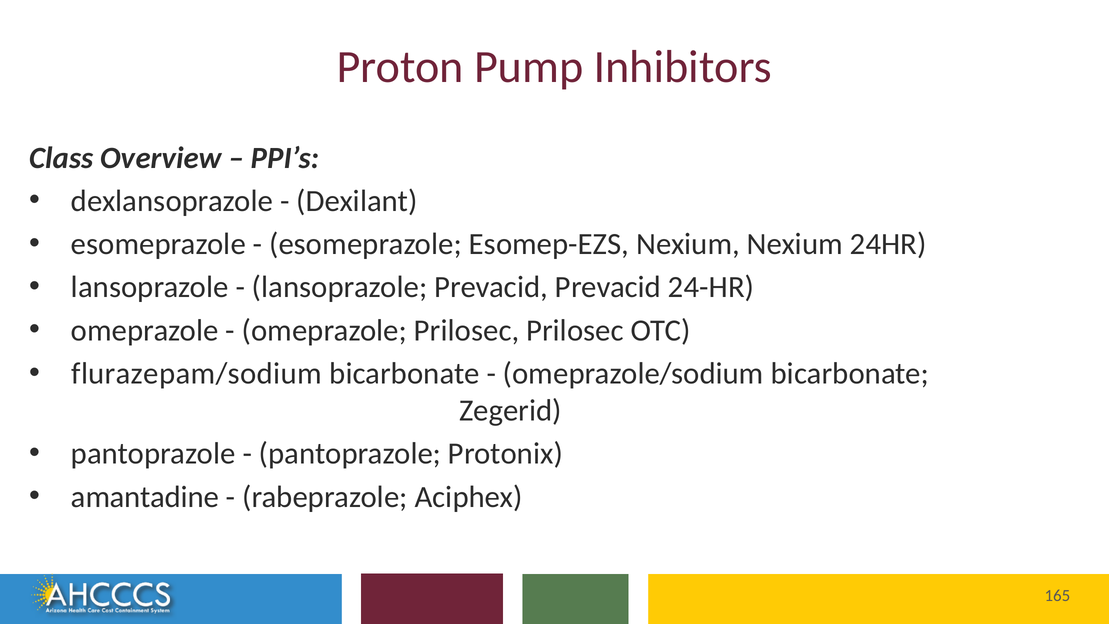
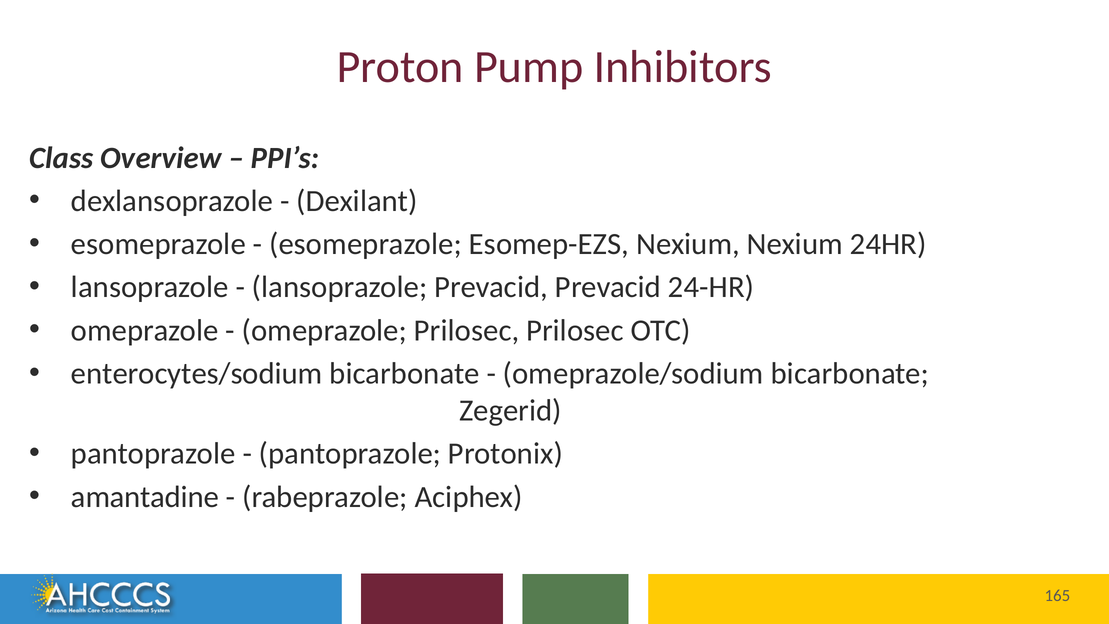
flurazepam/sodium: flurazepam/sodium -> enterocytes/sodium
